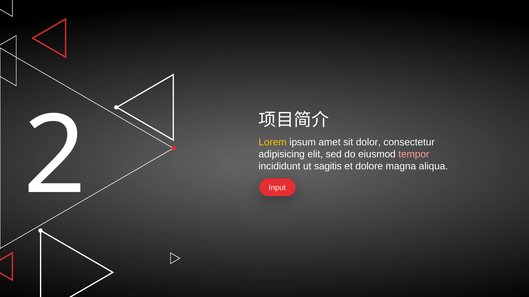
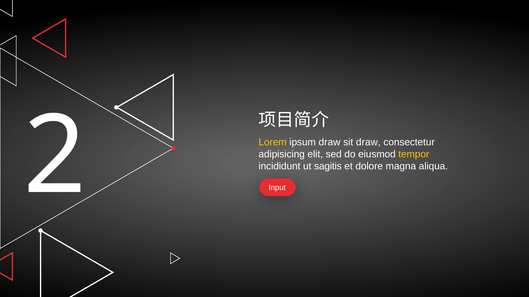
ipsum amet: amet -> draw
sit dolor: dolor -> draw
tempor colour: pink -> yellow
